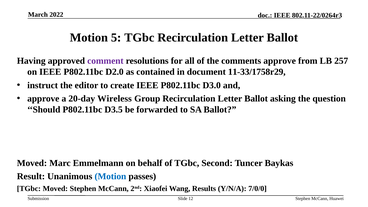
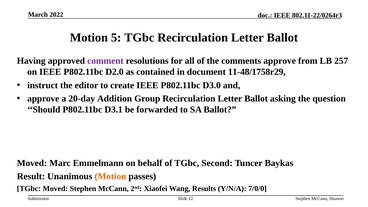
11-33/1758r29: 11-33/1758r29 -> 11-48/1758r29
Wireless: Wireless -> Addition
D3.5: D3.5 -> D3.1
Motion at (110, 176) colour: blue -> orange
